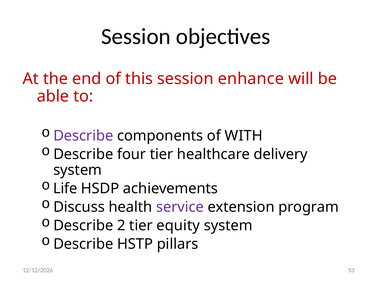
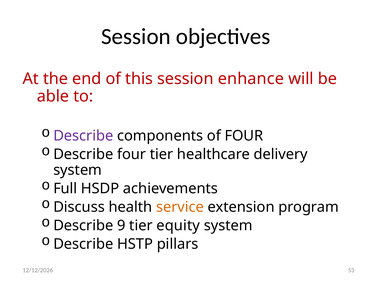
of WITH: WITH -> FOUR
Life: Life -> Full
service colour: purple -> orange
2: 2 -> 9
